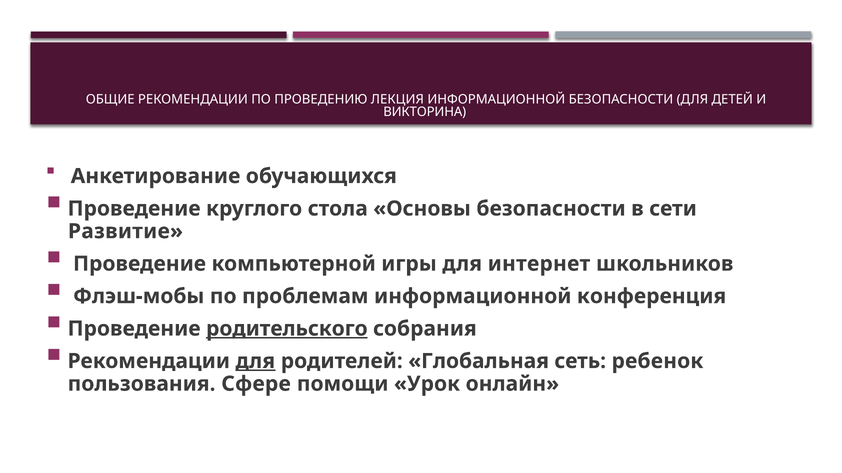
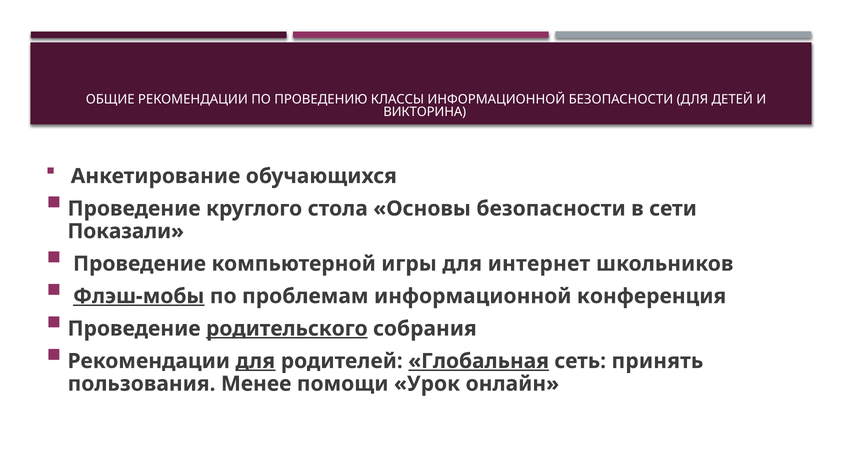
ЛЕКЦИЯ: ЛЕКЦИЯ -> КЛАССЫ
Развитие: Развитие -> Показали
Флэш-мобы underline: none -> present
Глобальная underline: none -> present
ребенок: ребенок -> принять
Сфере: Сфере -> Менее
